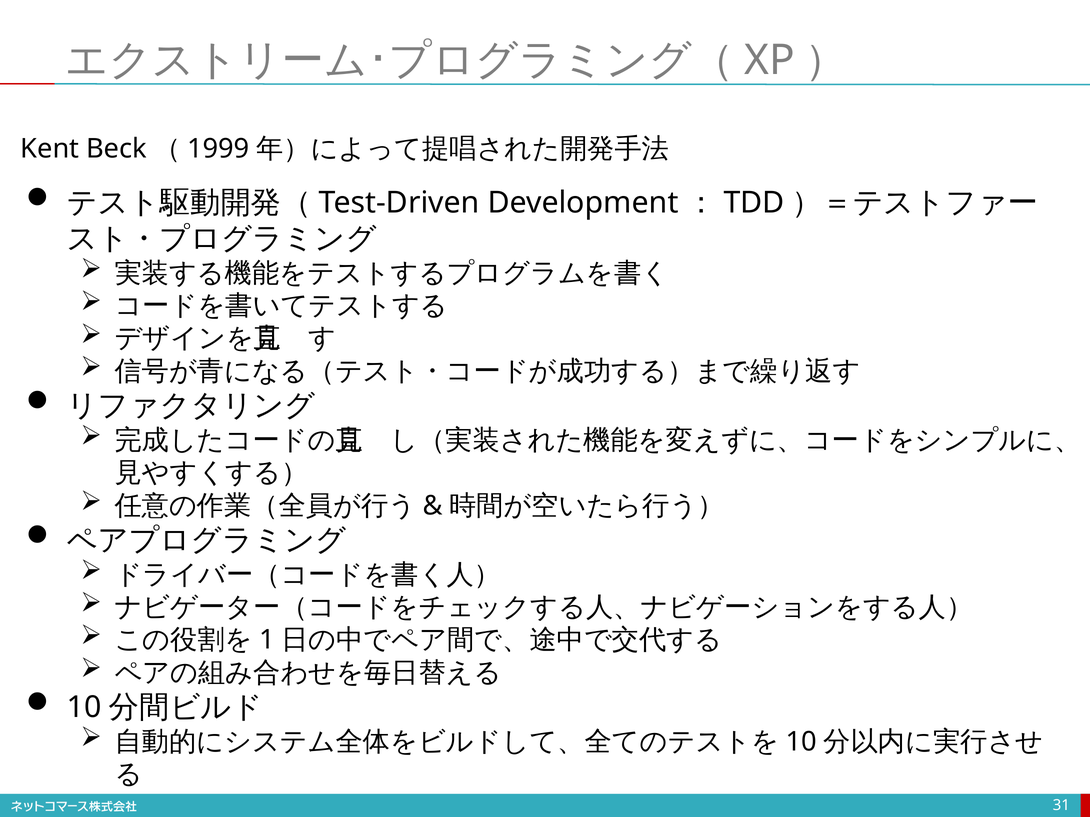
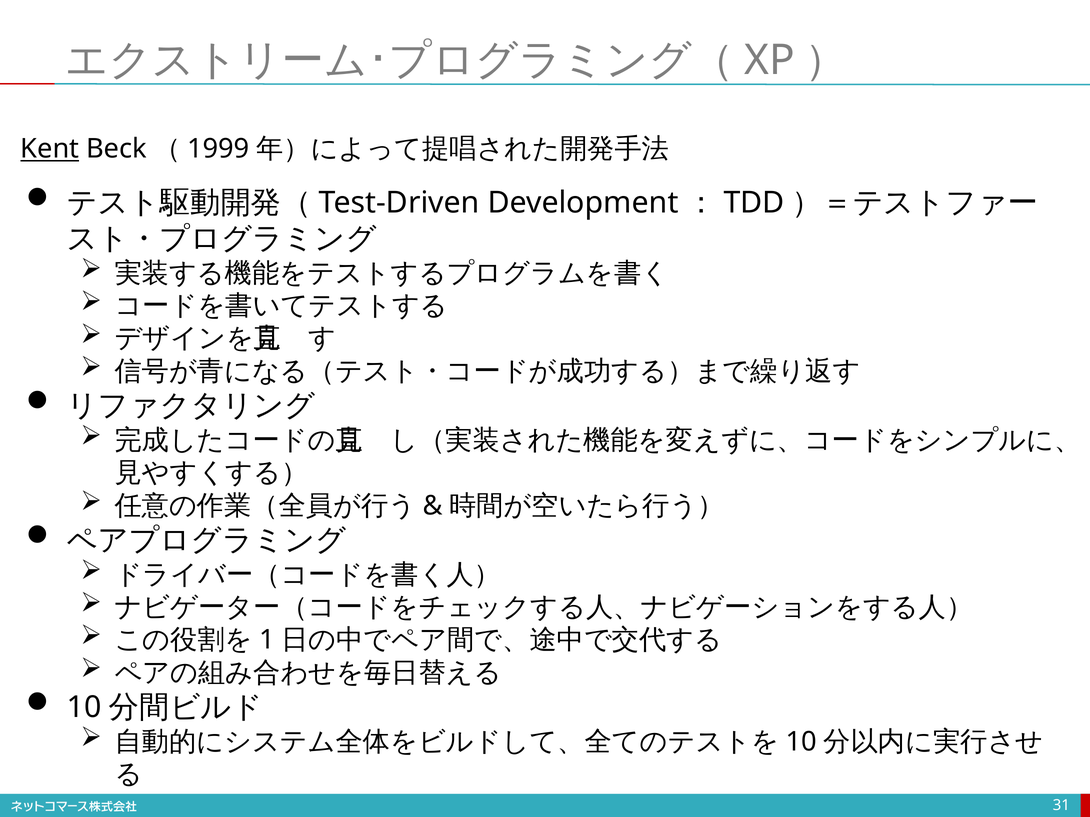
Kent underline: none -> present
